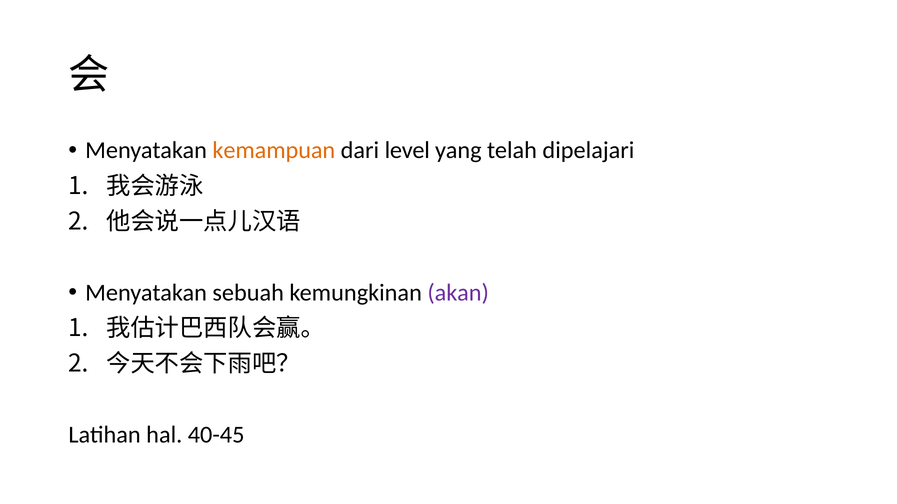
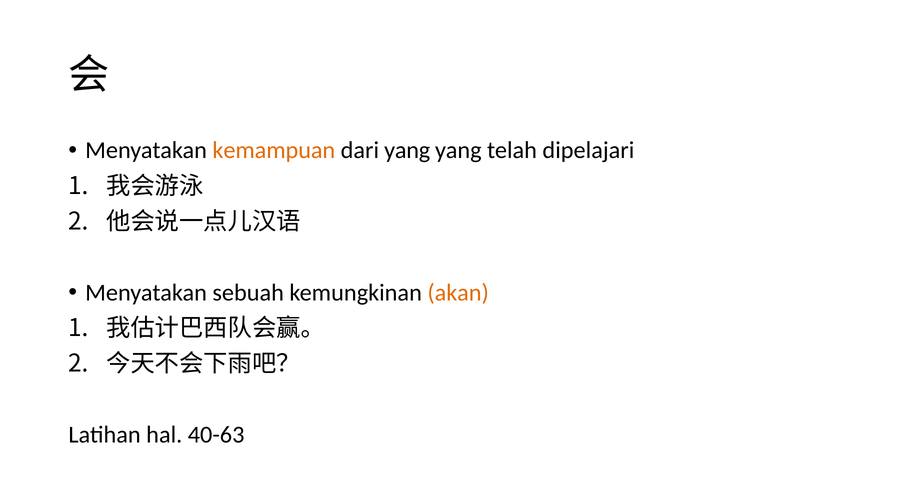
dari level: level -> yang
akan colour: purple -> orange
40-45: 40-45 -> 40-63
